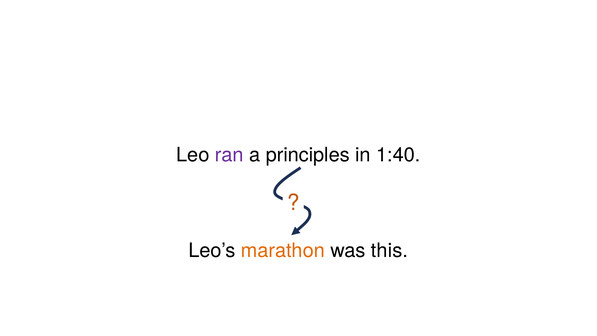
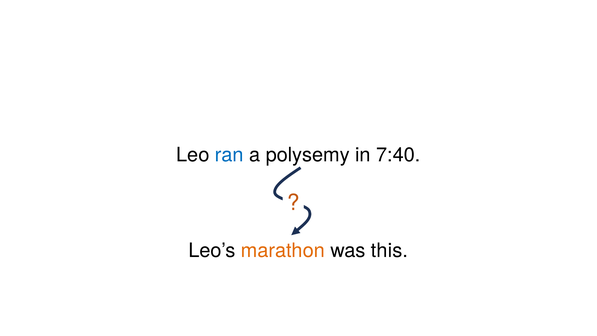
ran colour: purple -> blue
principles: principles -> polysemy
1:40: 1:40 -> 7:40
